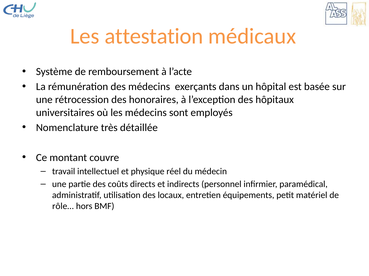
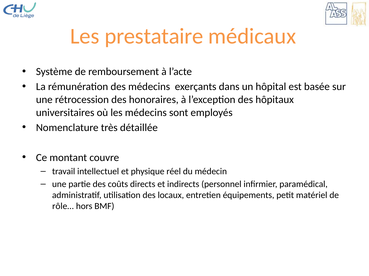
attestation: attestation -> prestataire
